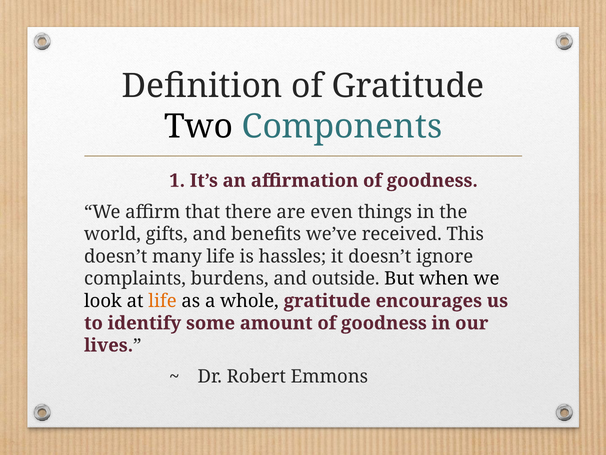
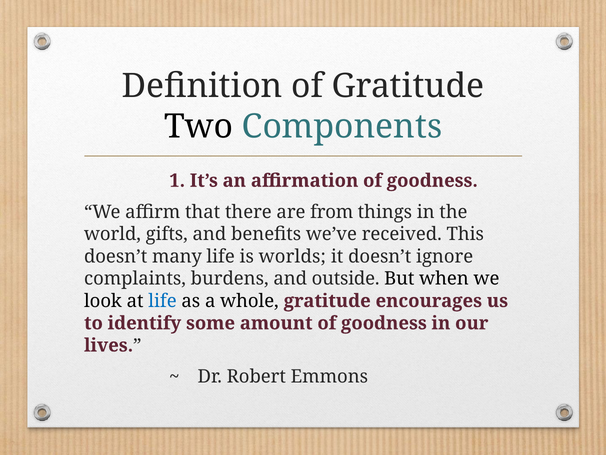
even: even -> from
hassles: hassles -> worlds
life at (163, 301) colour: orange -> blue
